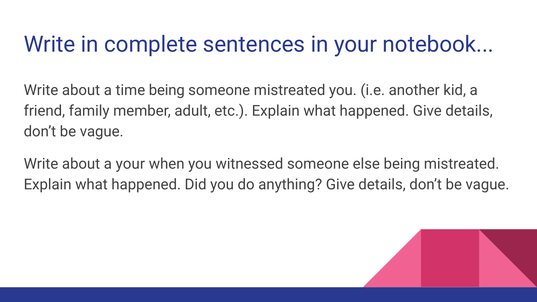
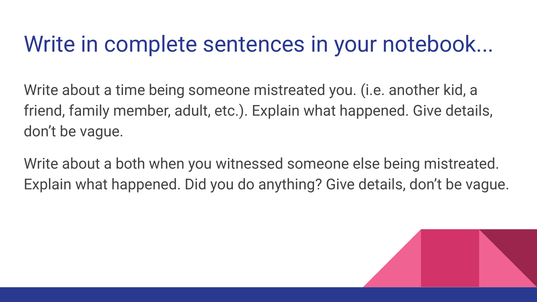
a your: your -> both
